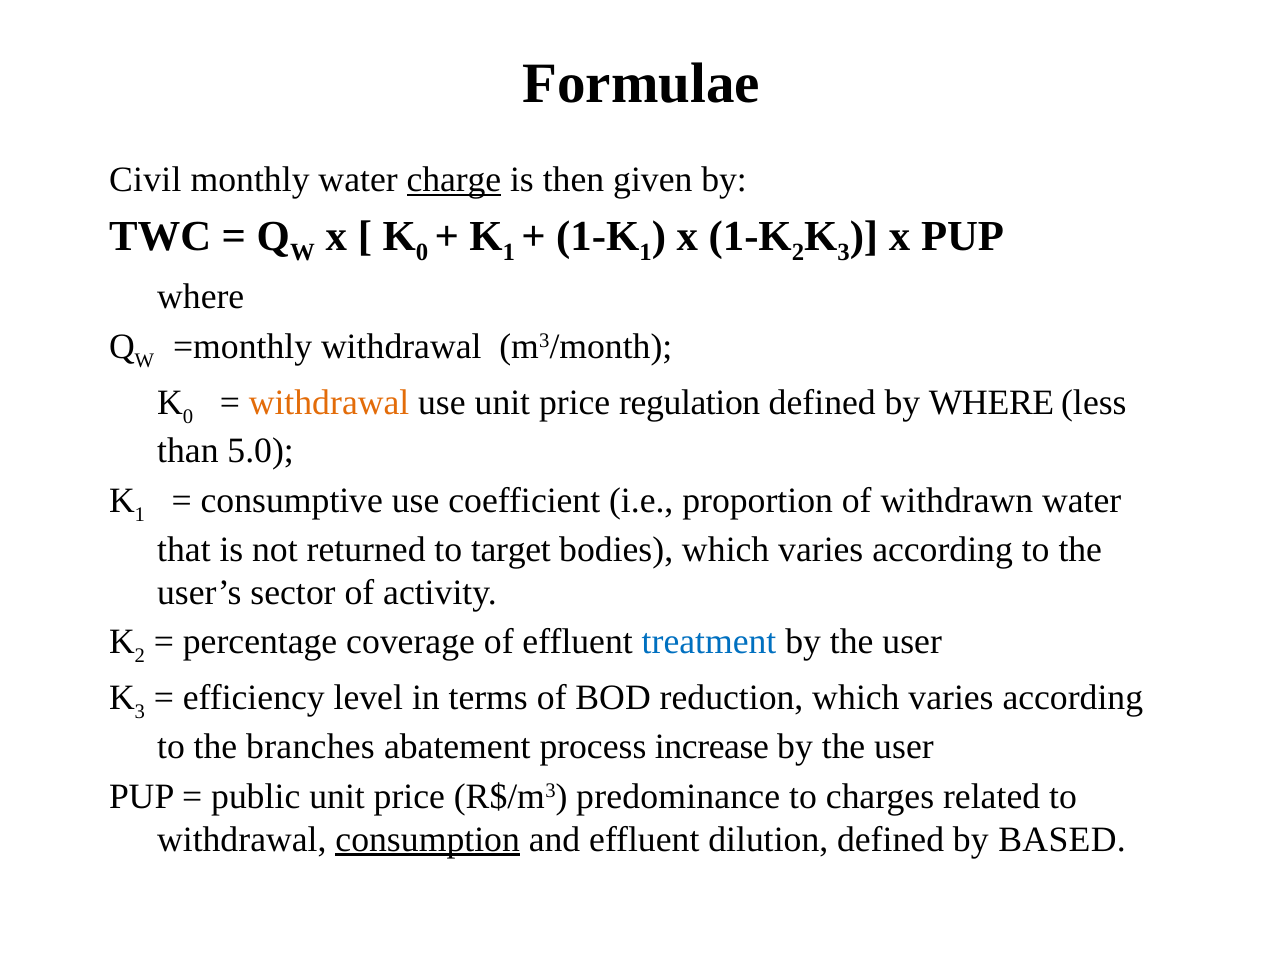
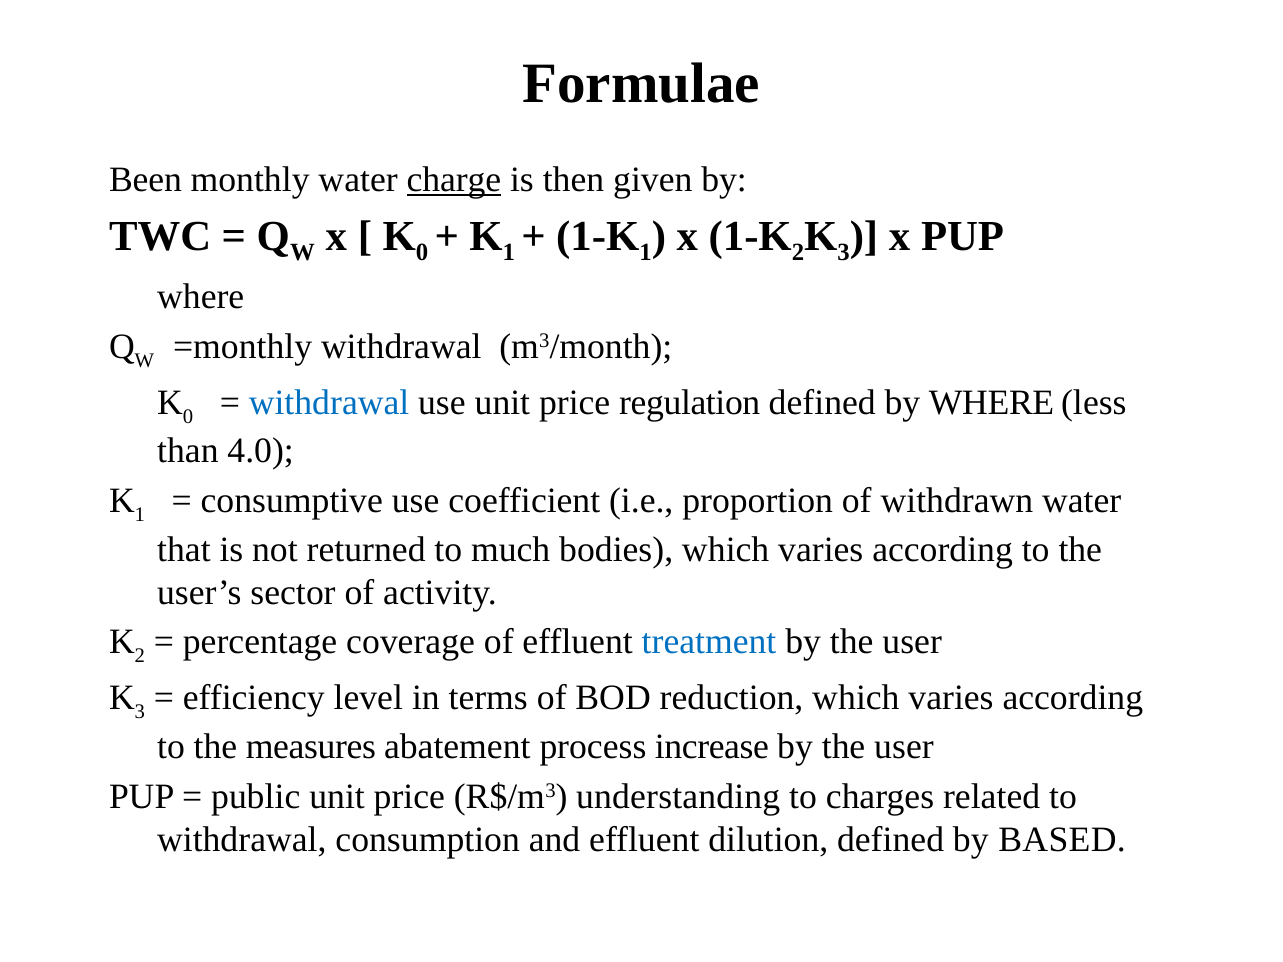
Civil: Civil -> Been
withdrawal at (329, 402) colour: orange -> blue
5.0: 5.0 -> 4.0
target: target -> much
branches: branches -> measures
predominance: predominance -> understanding
consumption underline: present -> none
